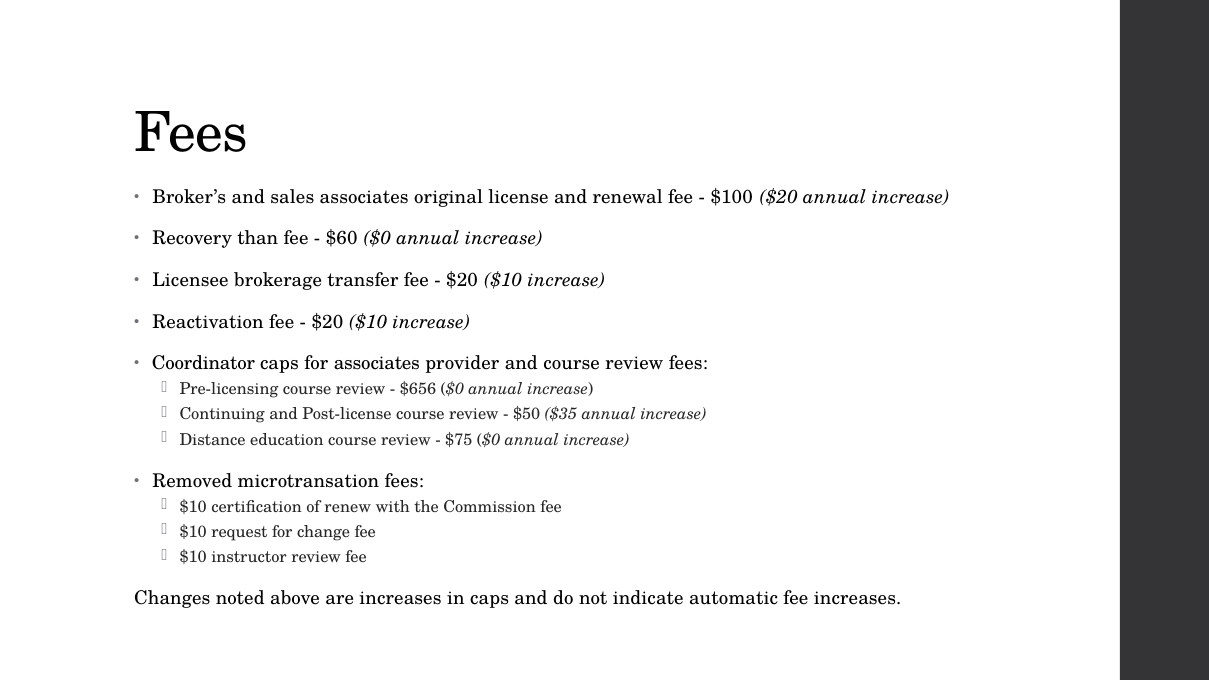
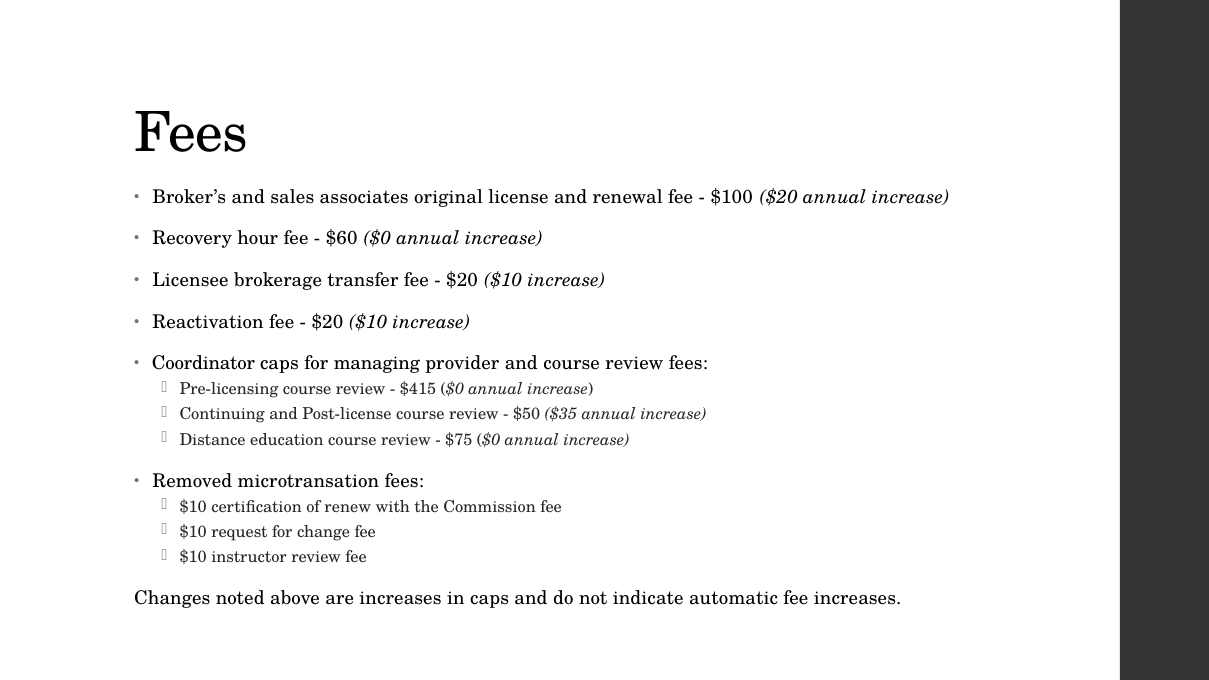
than: than -> hour
for associates: associates -> managing
$656: $656 -> $415
